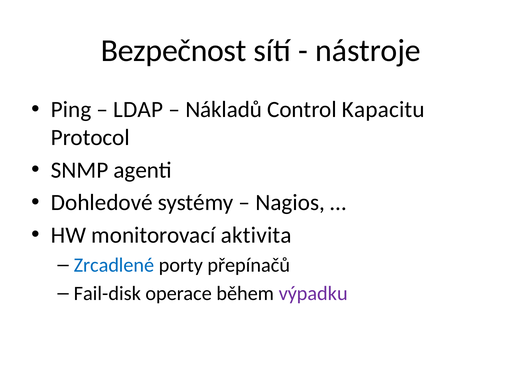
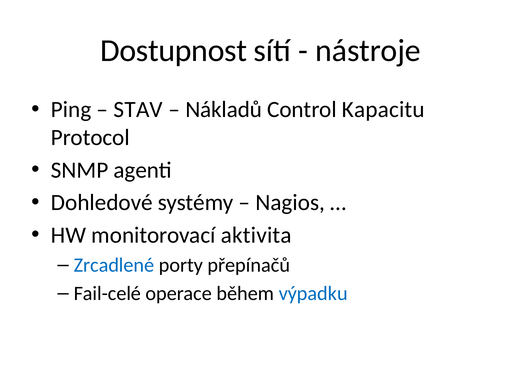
Bezpečnost: Bezpečnost -> Dostupnost
LDAP: LDAP -> STAV
Fail-disk: Fail-disk -> Fail-celé
výpadku colour: purple -> blue
